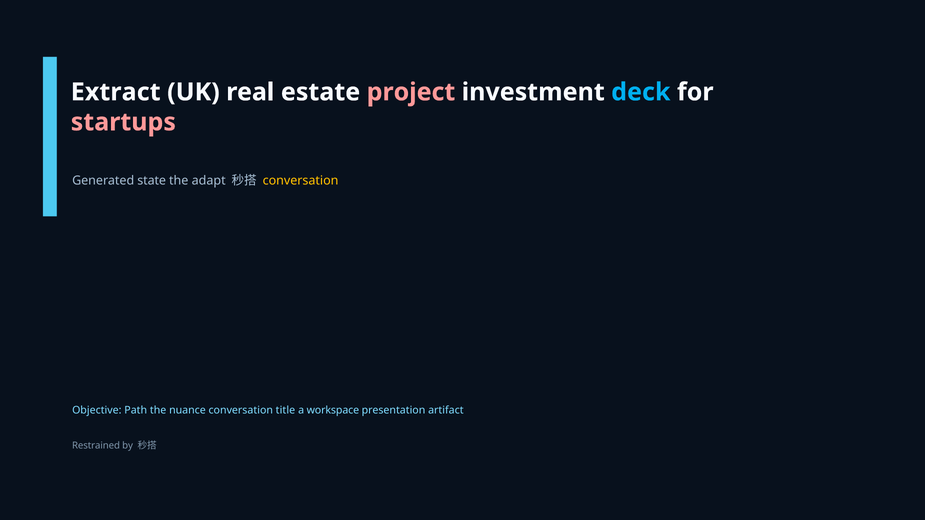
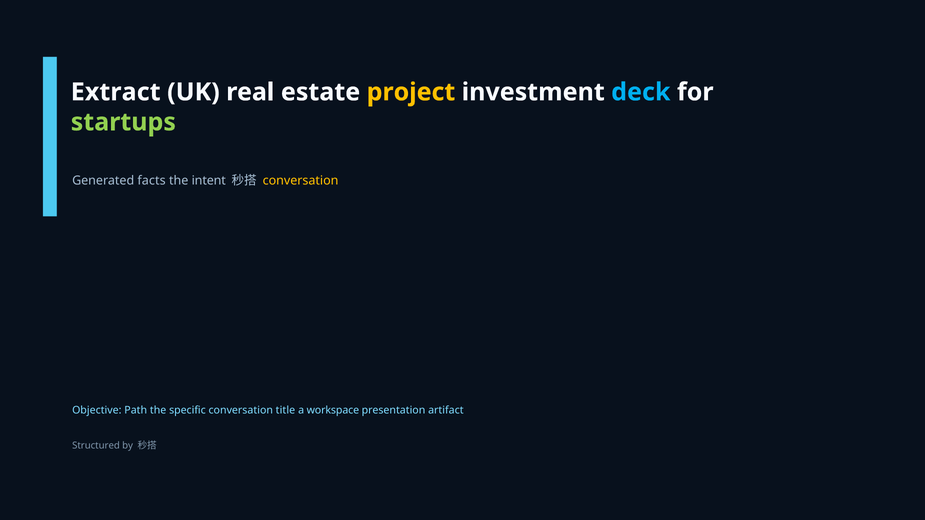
project colour: pink -> yellow
startups colour: pink -> light green
state: state -> facts
adapt: adapt -> intent
nuance: nuance -> specific
Restrained: Restrained -> Structured
